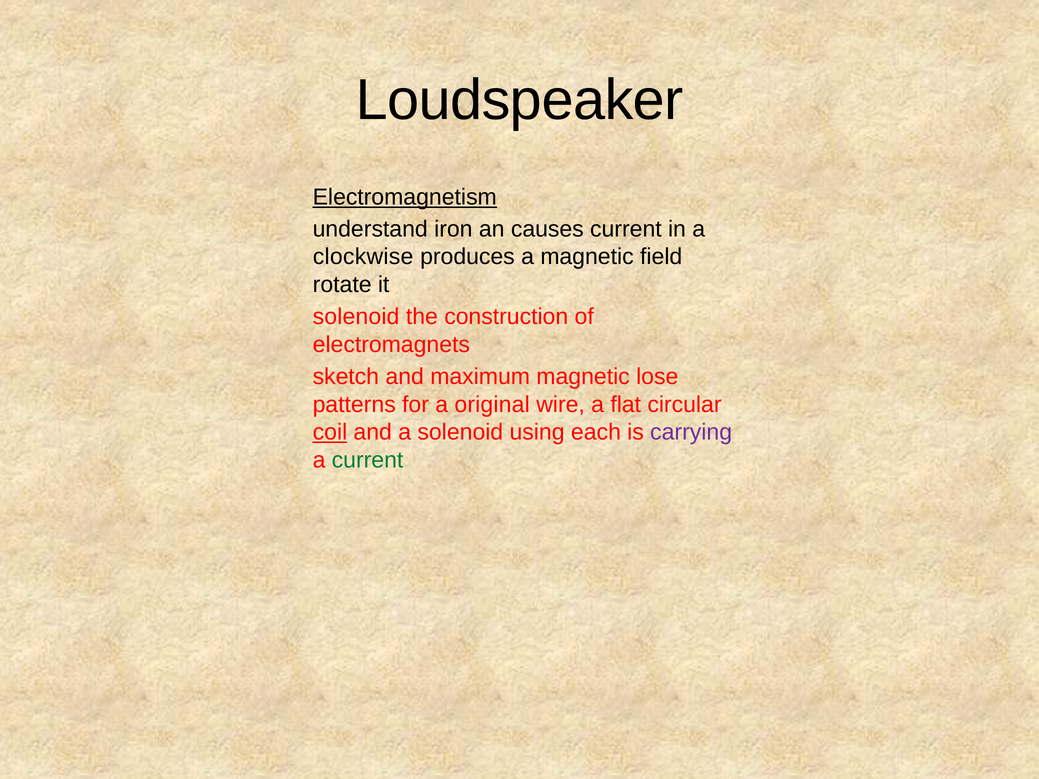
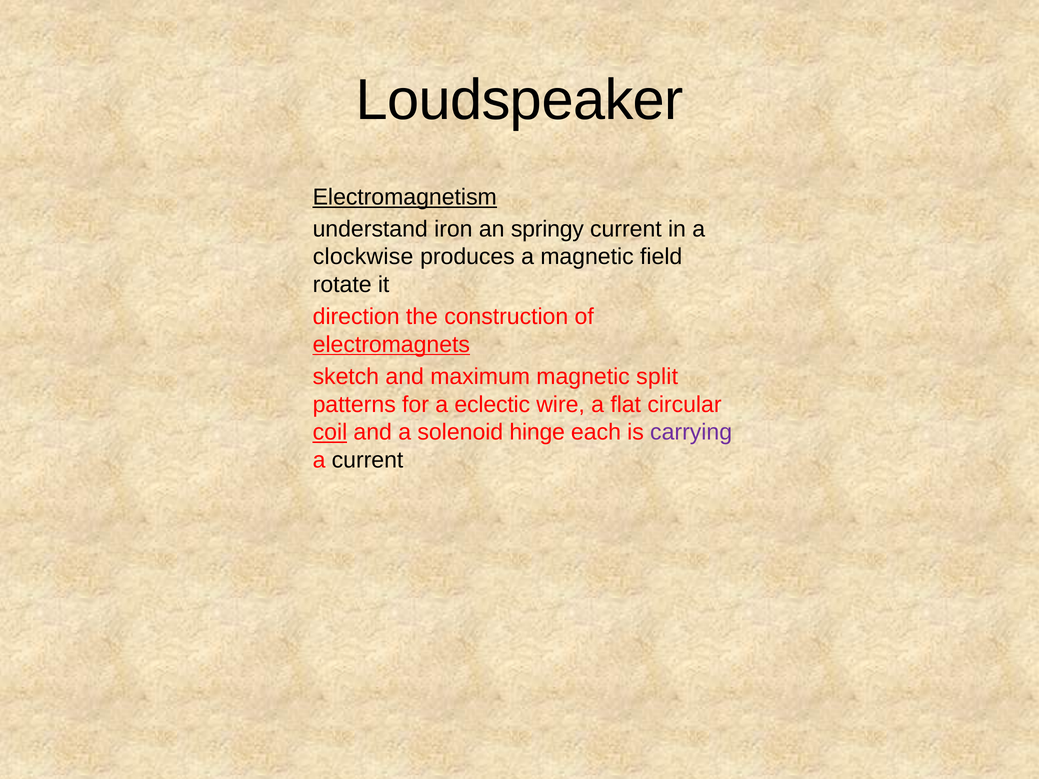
causes: causes -> springy
solenoid at (356, 317): solenoid -> direction
electromagnets underline: none -> present
lose: lose -> split
original: original -> eclectic
using: using -> hinge
current at (368, 460) colour: green -> black
